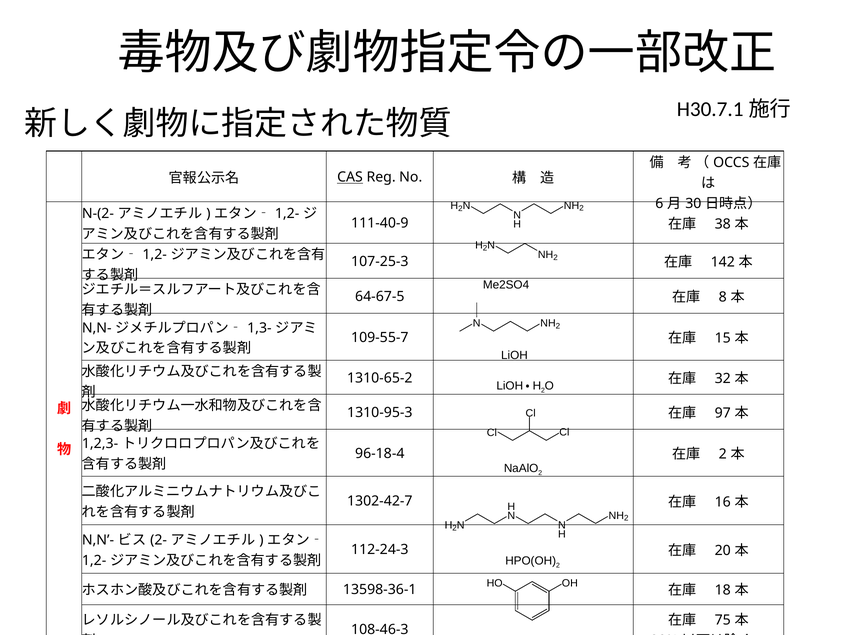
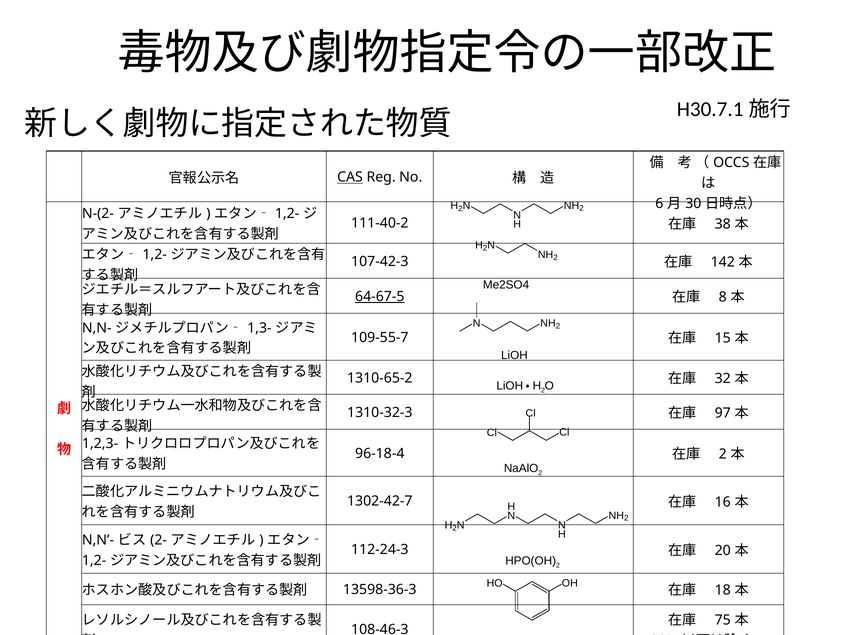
111-40-9: 111-40-9 -> 111-40-2
107-25-3: 107-25-3 -> 107-42-3
64-67-5 underline: none -> present
1310-95-3: 1310-95-3 -> 1310-32-3
13598-36-1: 13598-36-1 -> 13598-36-3
